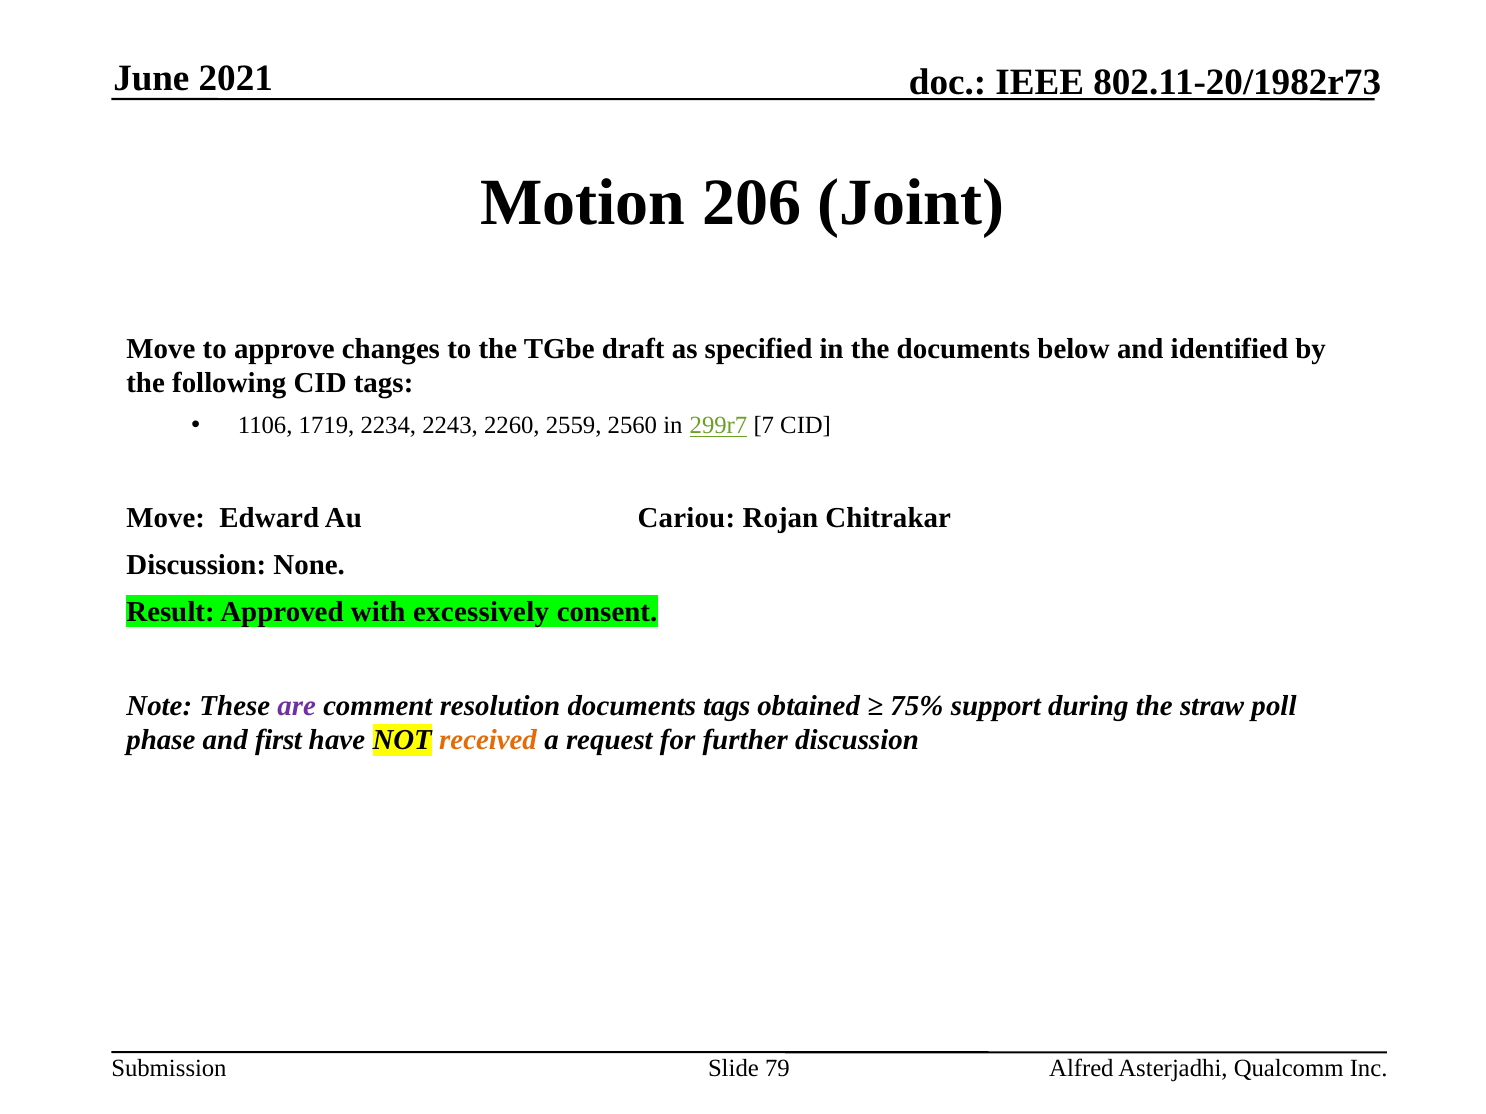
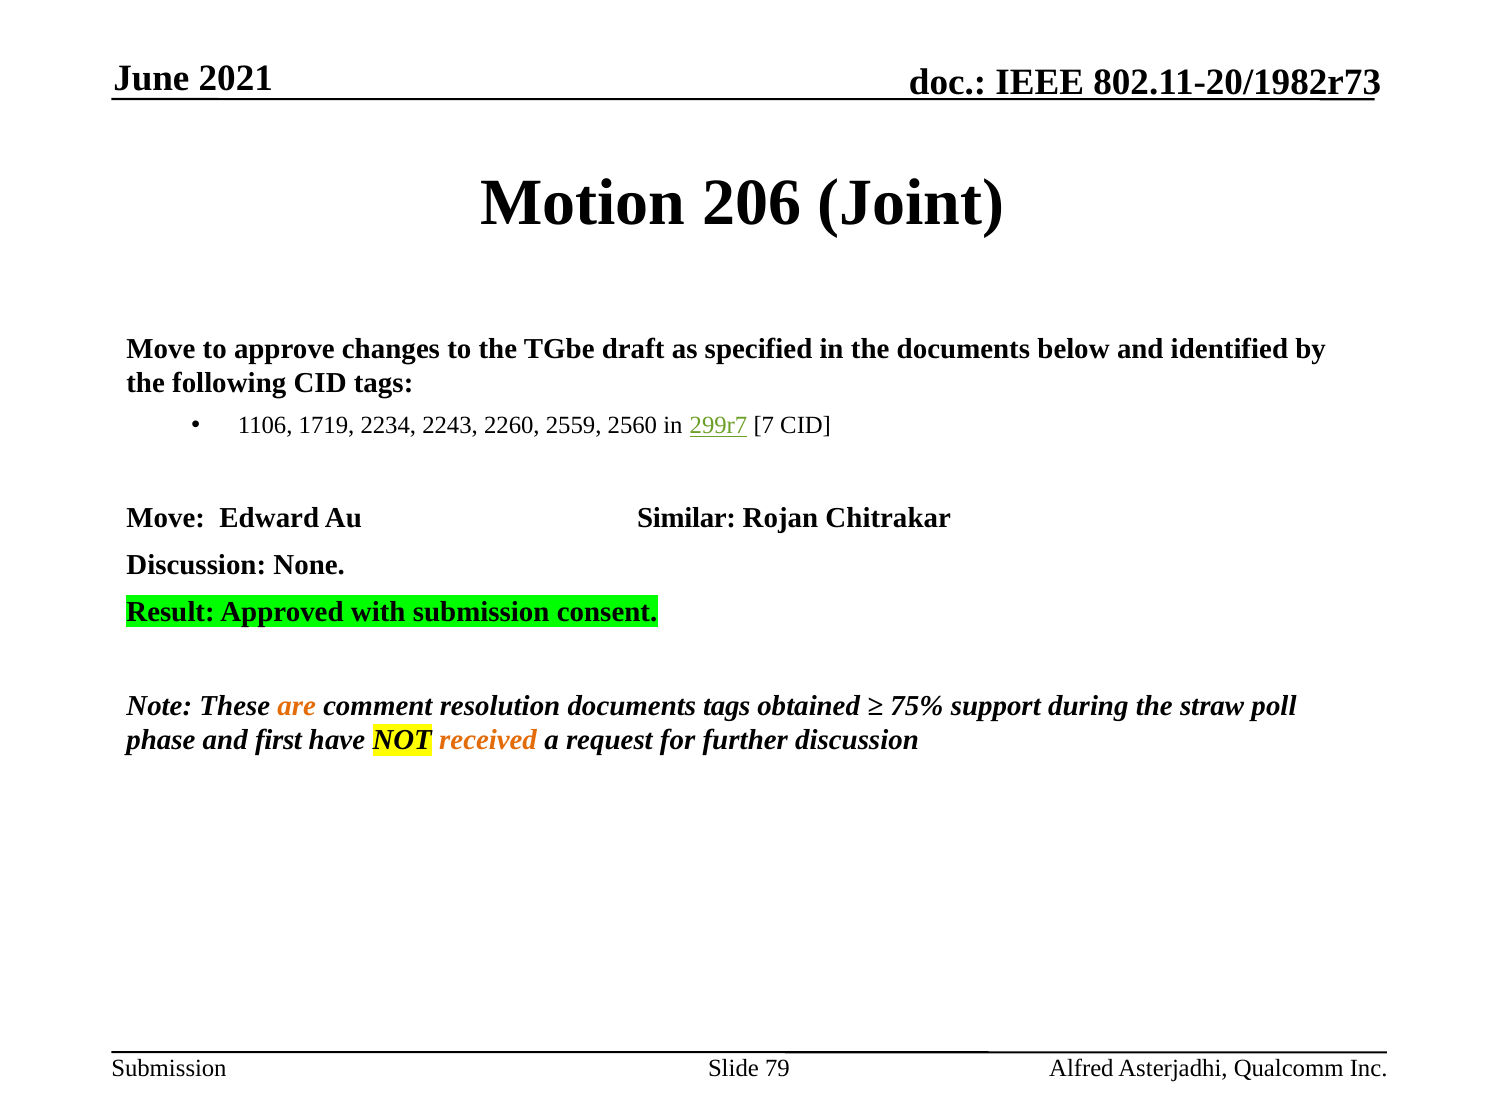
Cariou: Cariou -> Similar
with excessively: excessively -> submission
are colour: purple -> orange
